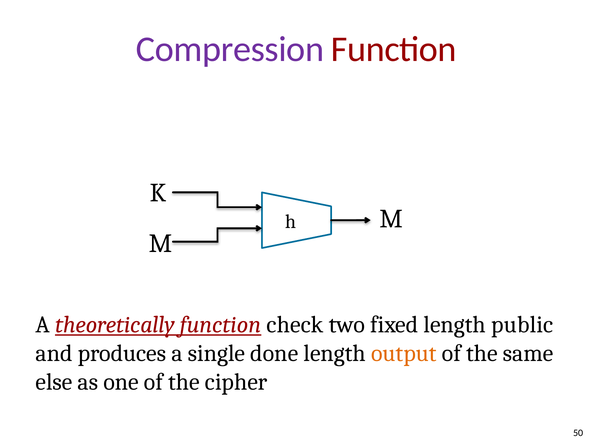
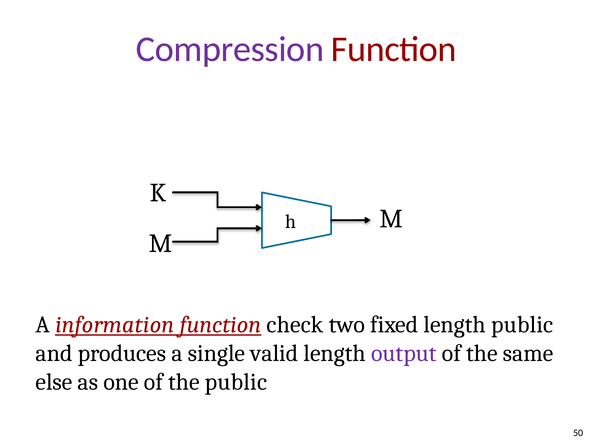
theoretically: theoretically -> information
done: done -> valid
output colour: orange -> purple
the cipher: cipher -> public
